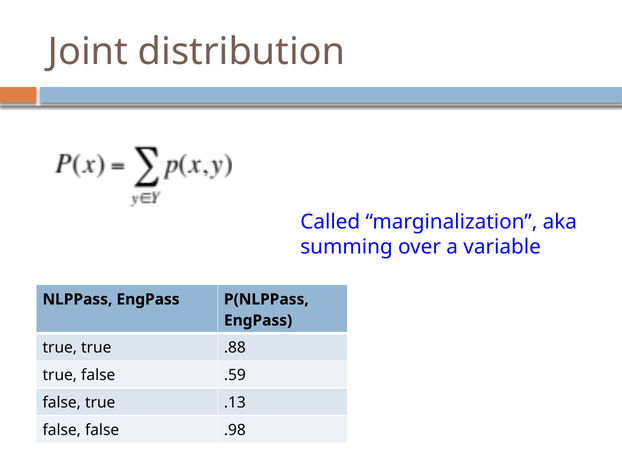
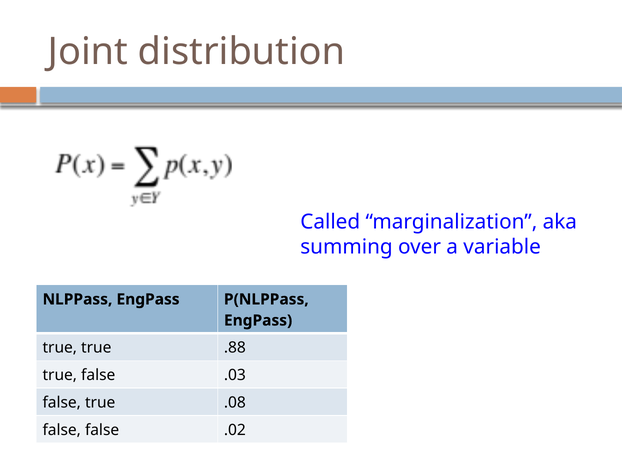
.59: .59 -> .03
.13: .13 -> .08
.98: .98 -> .02
